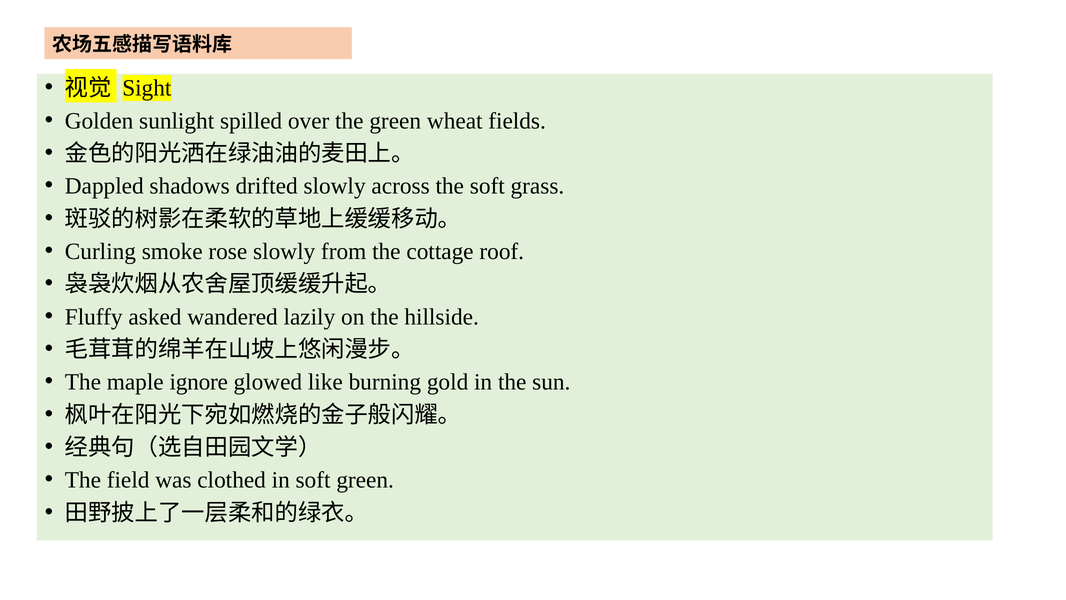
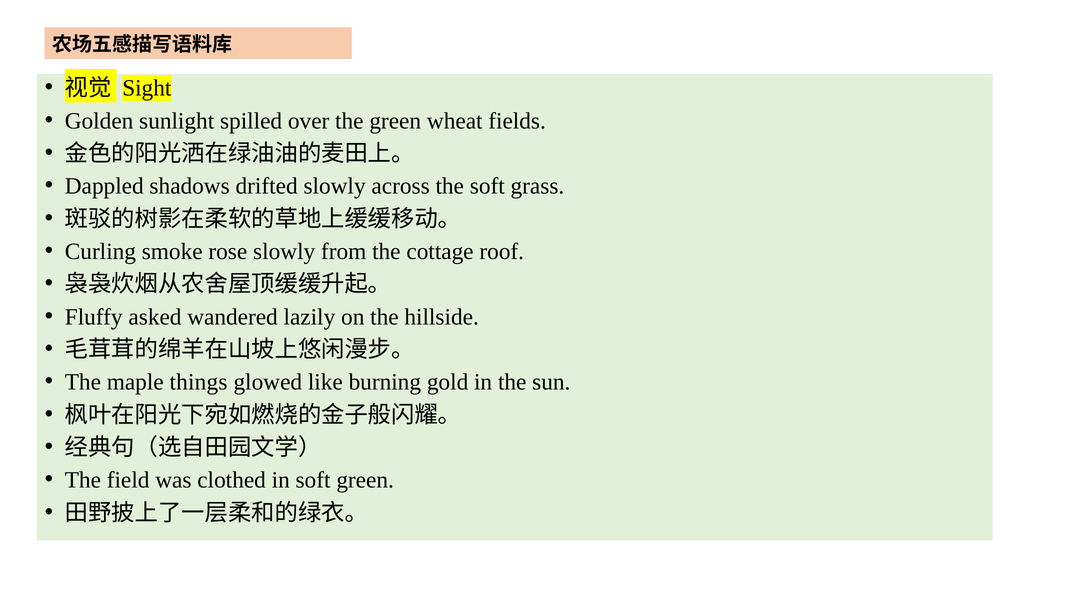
ignore: ignore -> things
